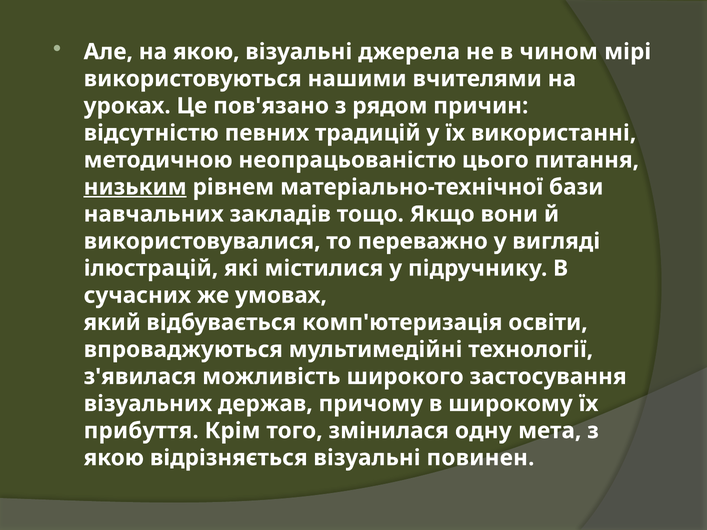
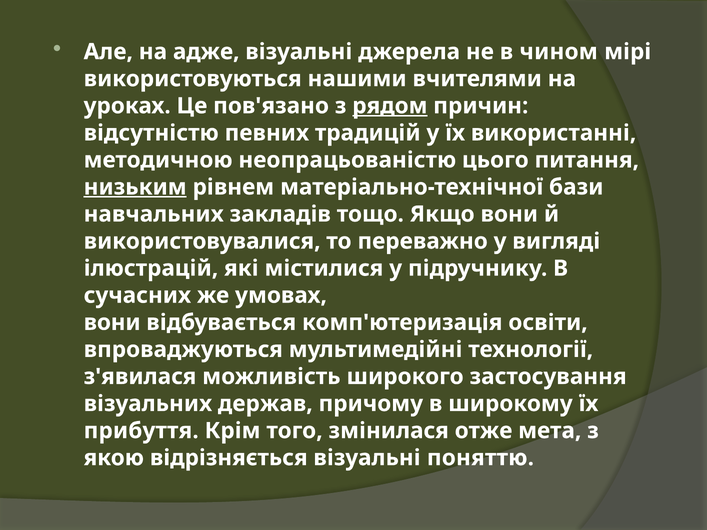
на якою: якою -> адже
рядом underline: none -> present
який at (112, 323): який -> вони
одну: одну -> отже
повинен: повинен -> поняттю
